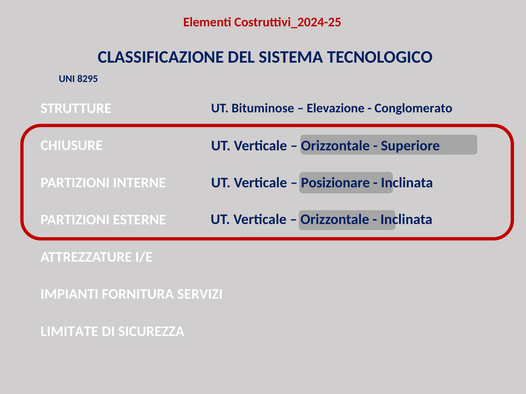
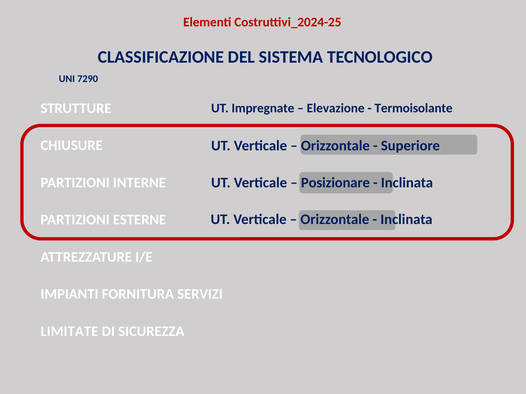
8295: 8295 -> 7290
Bituminose: Bituminose -> Impregnate
Conglomerato: Conglomerato -> Termoisolante
